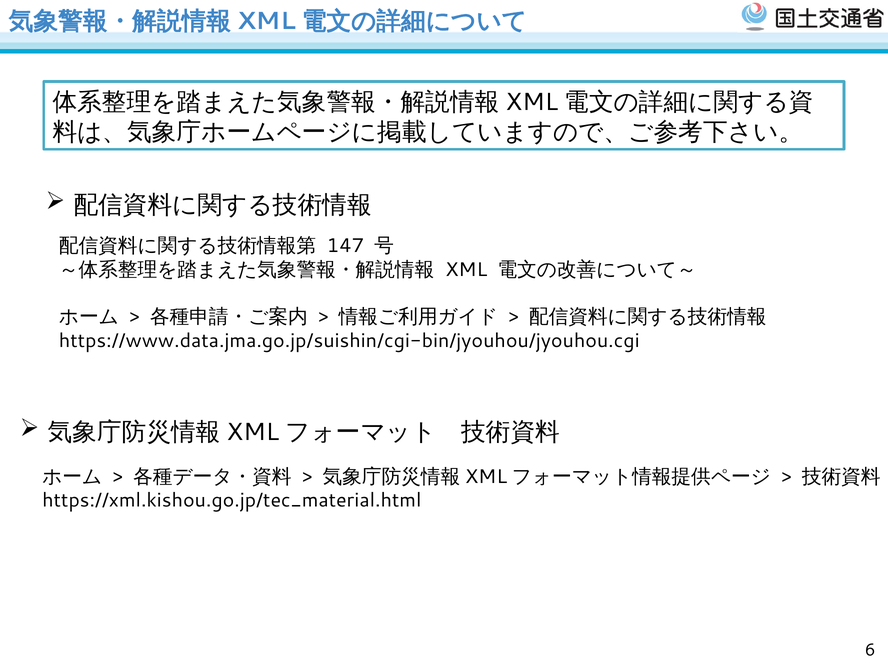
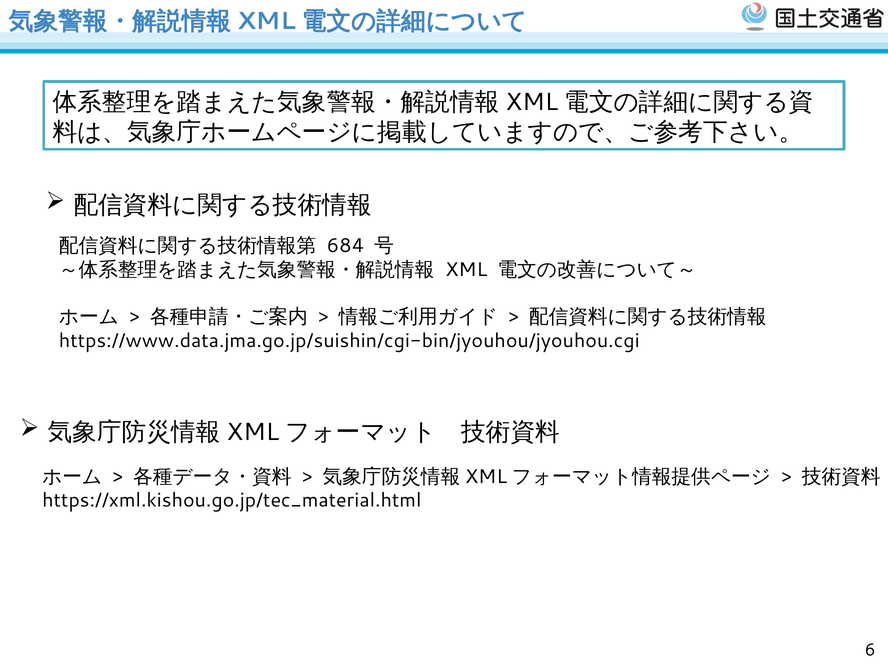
147: 147 -> 684
